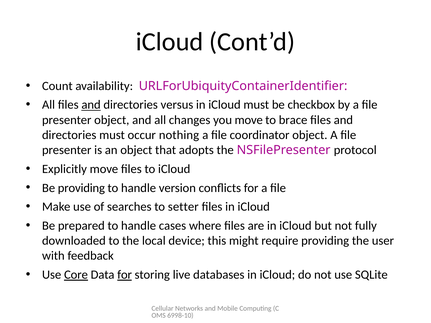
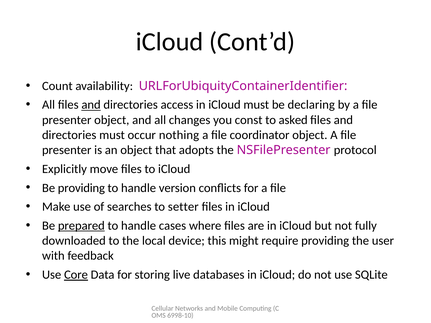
versus: versus -> access
checkbox: checkbox -> declaring
you move: move -> const
brace: brace -> asked
prepared underline: none -> present
for at (125, 275) underline: present -> none
